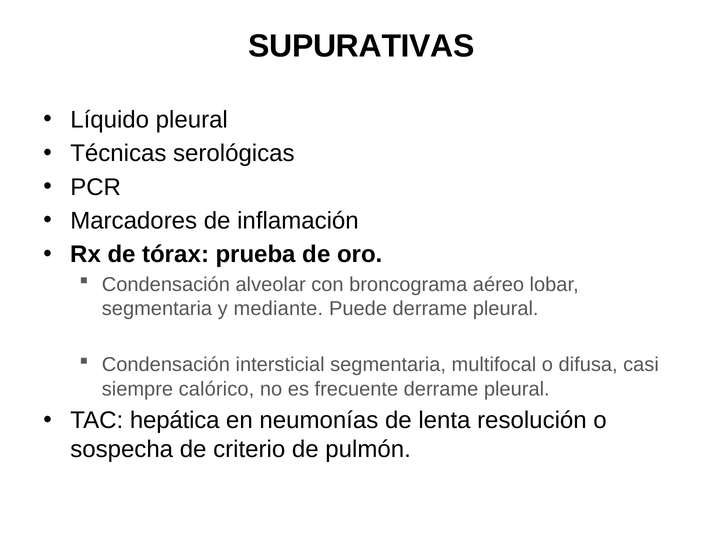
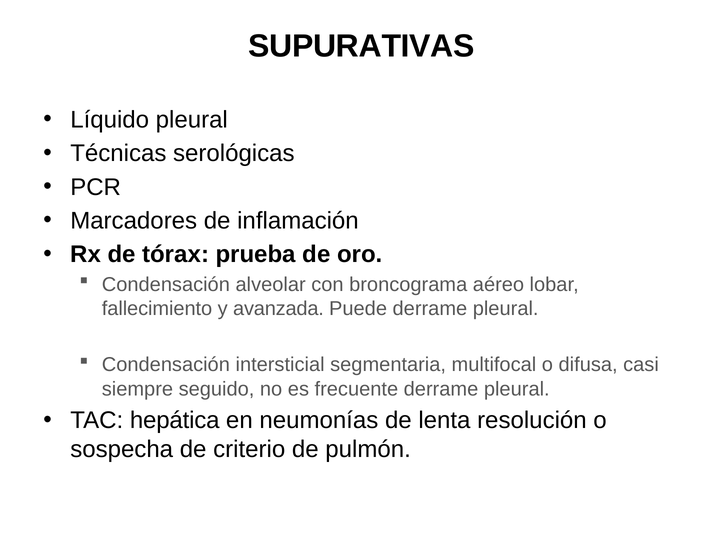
segmentaria at (157, 309): segmentaria -> fallecimiento
mediante: mediante -> avanzada
calórico: calórico -> seguido
